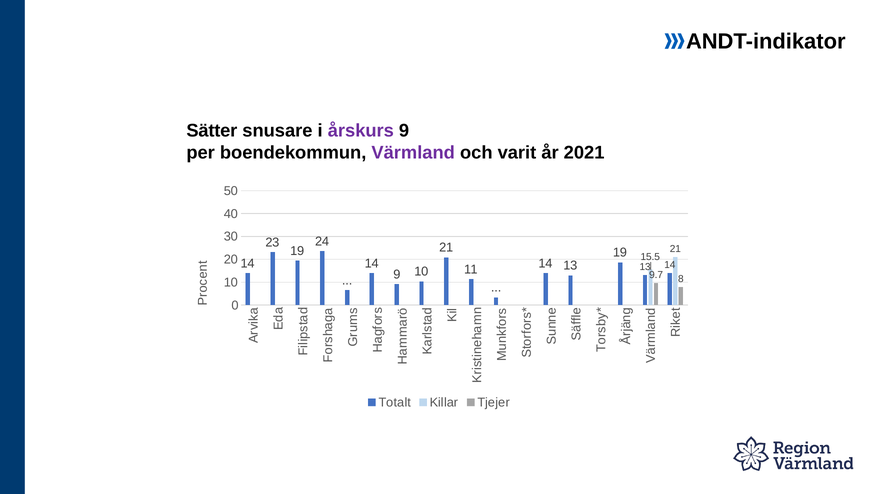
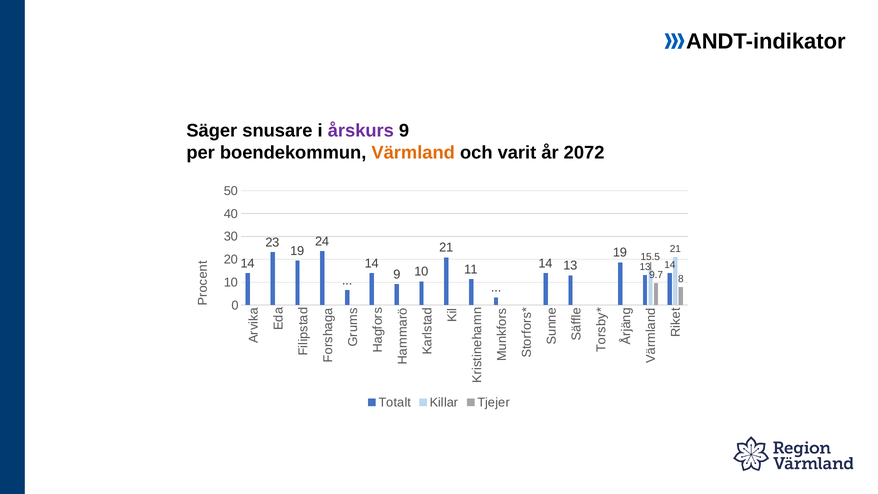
Sätter: Sätter -> Säger
Värmland colour: purple -> orange
2021: 2021 -> 2072
